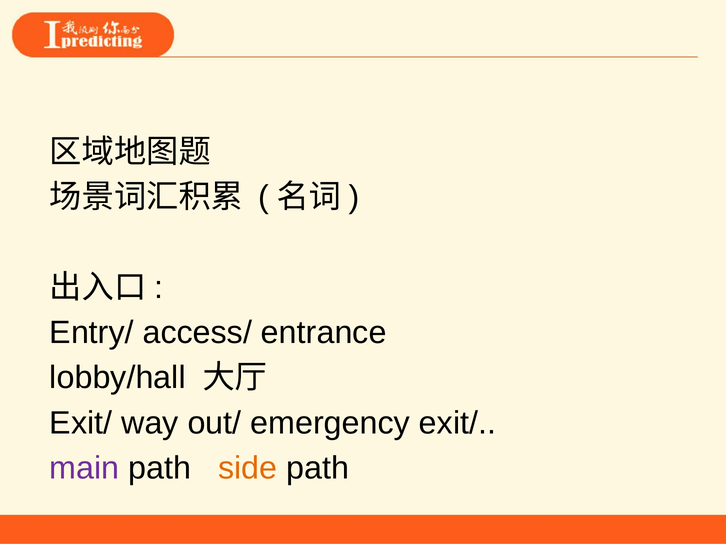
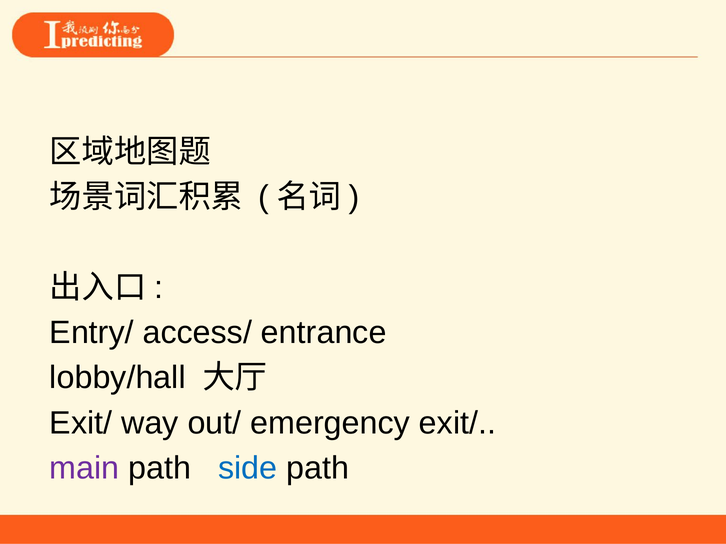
side colour: orange -> blue
